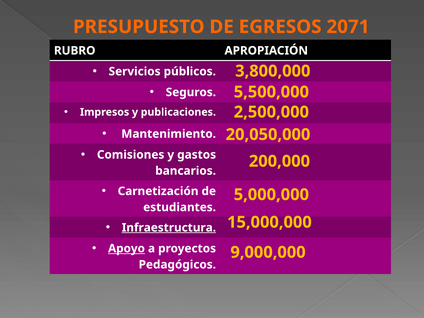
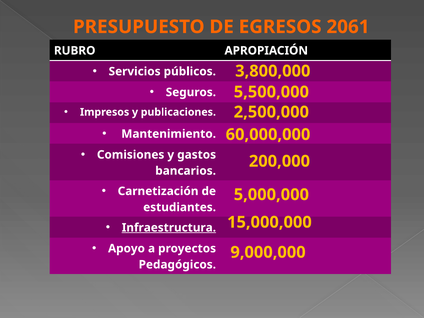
2071: 2071 -> 2061
20,050,000: 20,050,000 -> 60,000,000
Apoyo underline: present -> none
